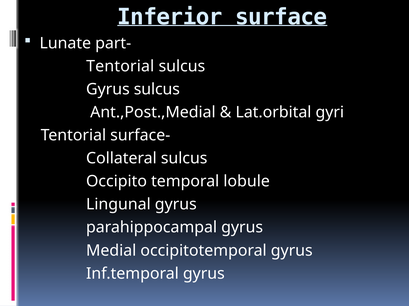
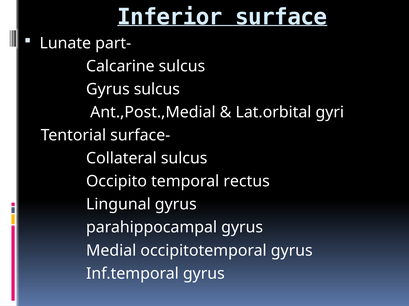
Tentorial at (120, 66): Tentorial -> Calcarine
lobule: lobule -> rectus
